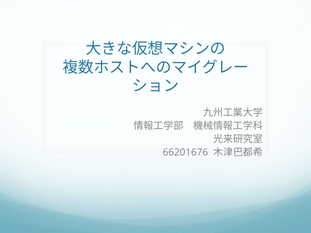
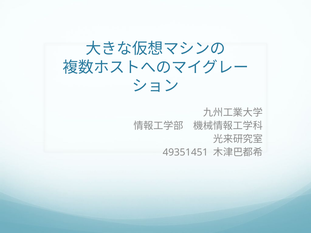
66201676: 66201676 -> 49351451
